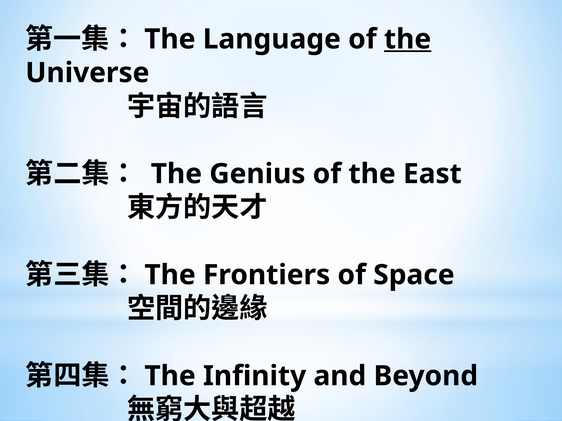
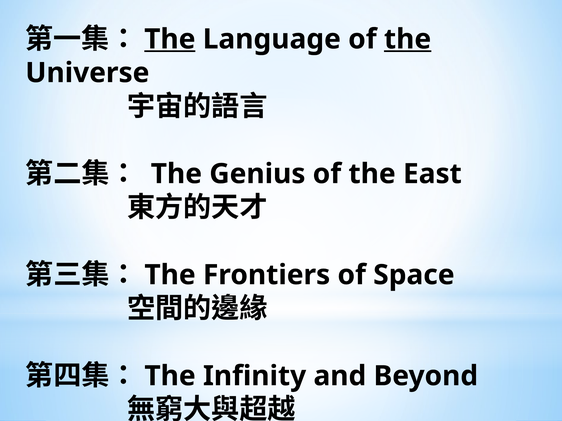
The at (170, 39) underline: none -> present
